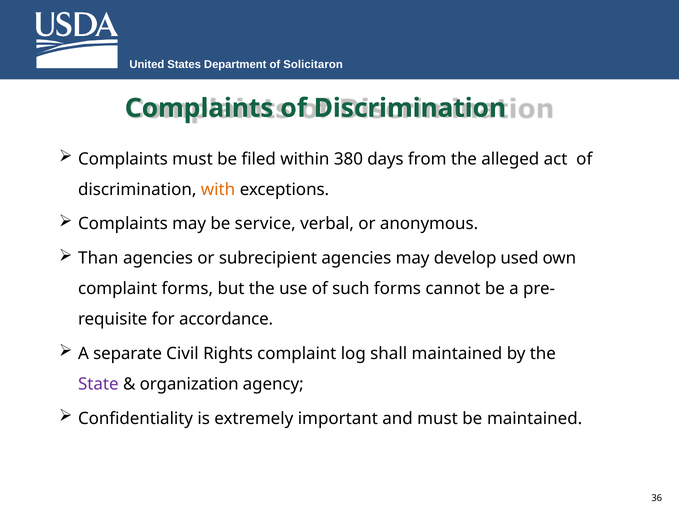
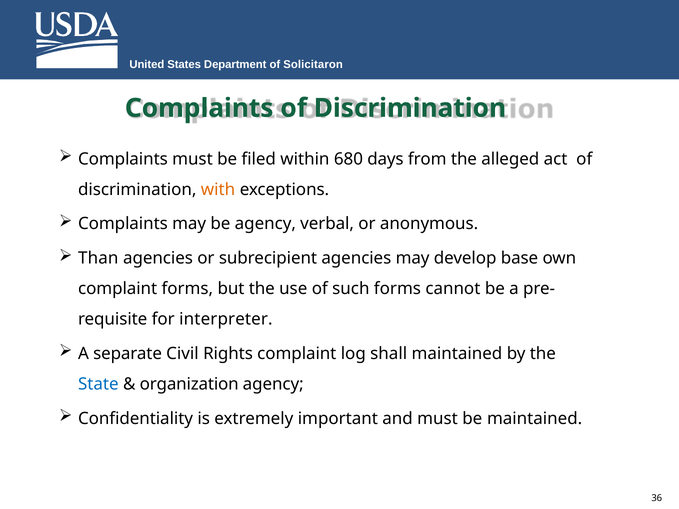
380: 380 -> 680
be service: service -> agency
used: used -> base
accordance: accordance -> interpreter
State colour: purple -> blue
